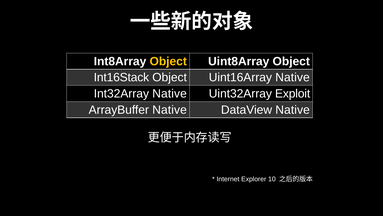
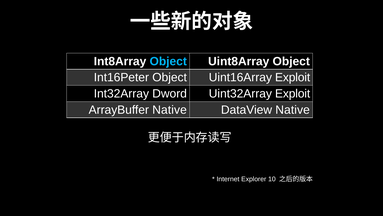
Object at (168, 61) colour: yellow -> light blue
Int16Stack: Int16Stack -> Int16Peter
Uint16Array Native: Native -> Exploit
Int32Array Native: Native -> Dword
